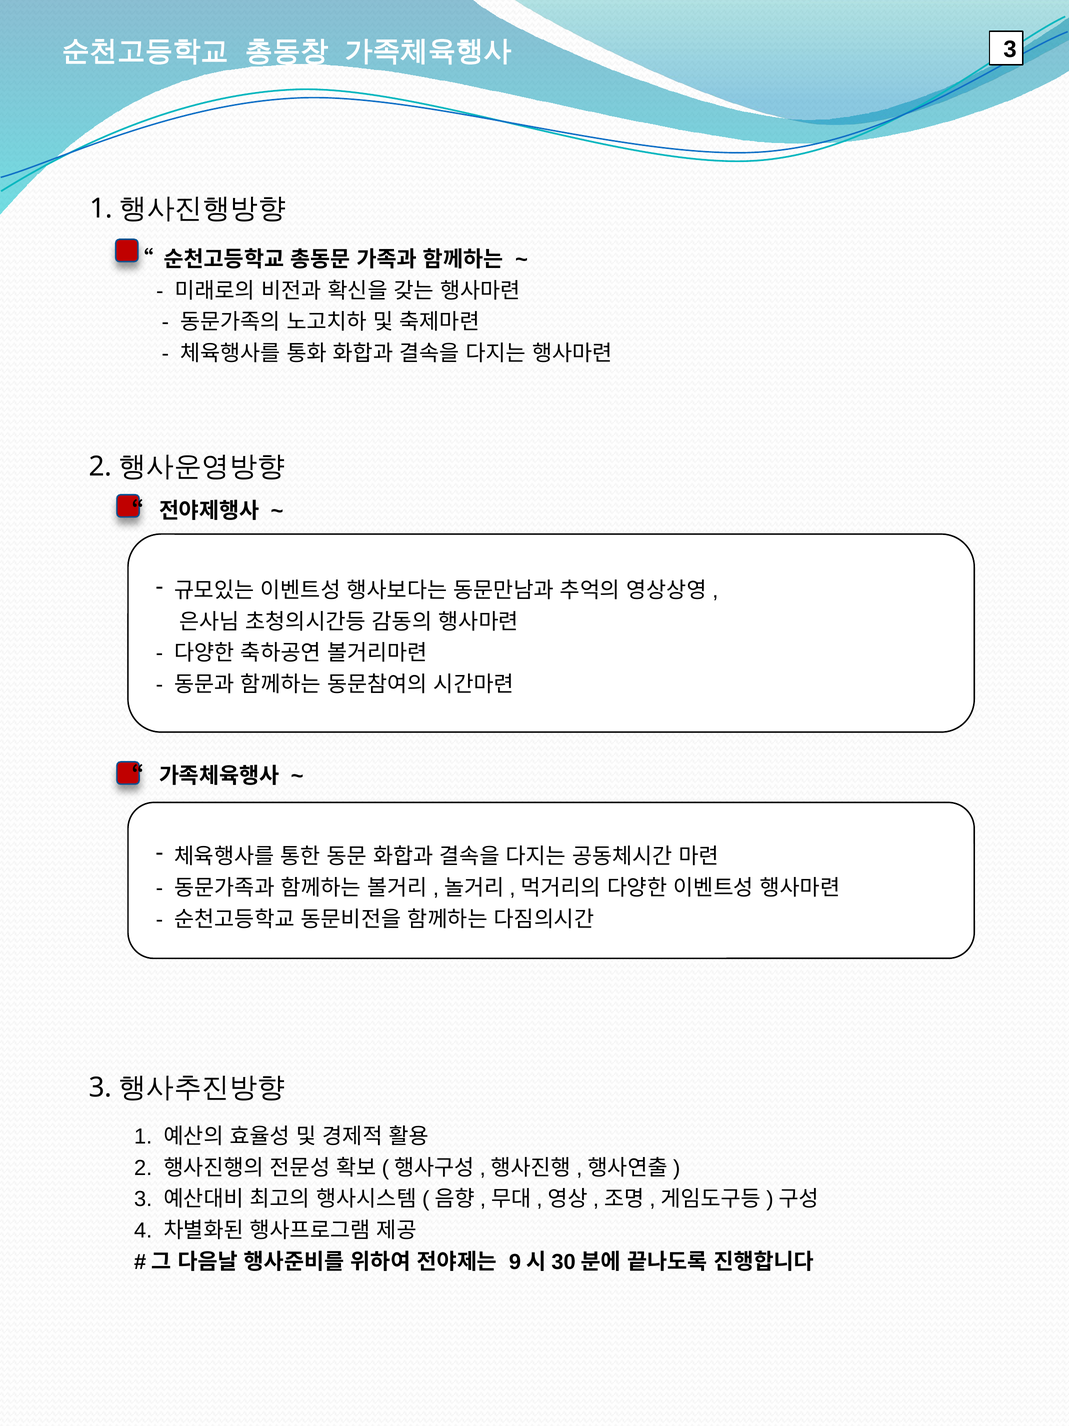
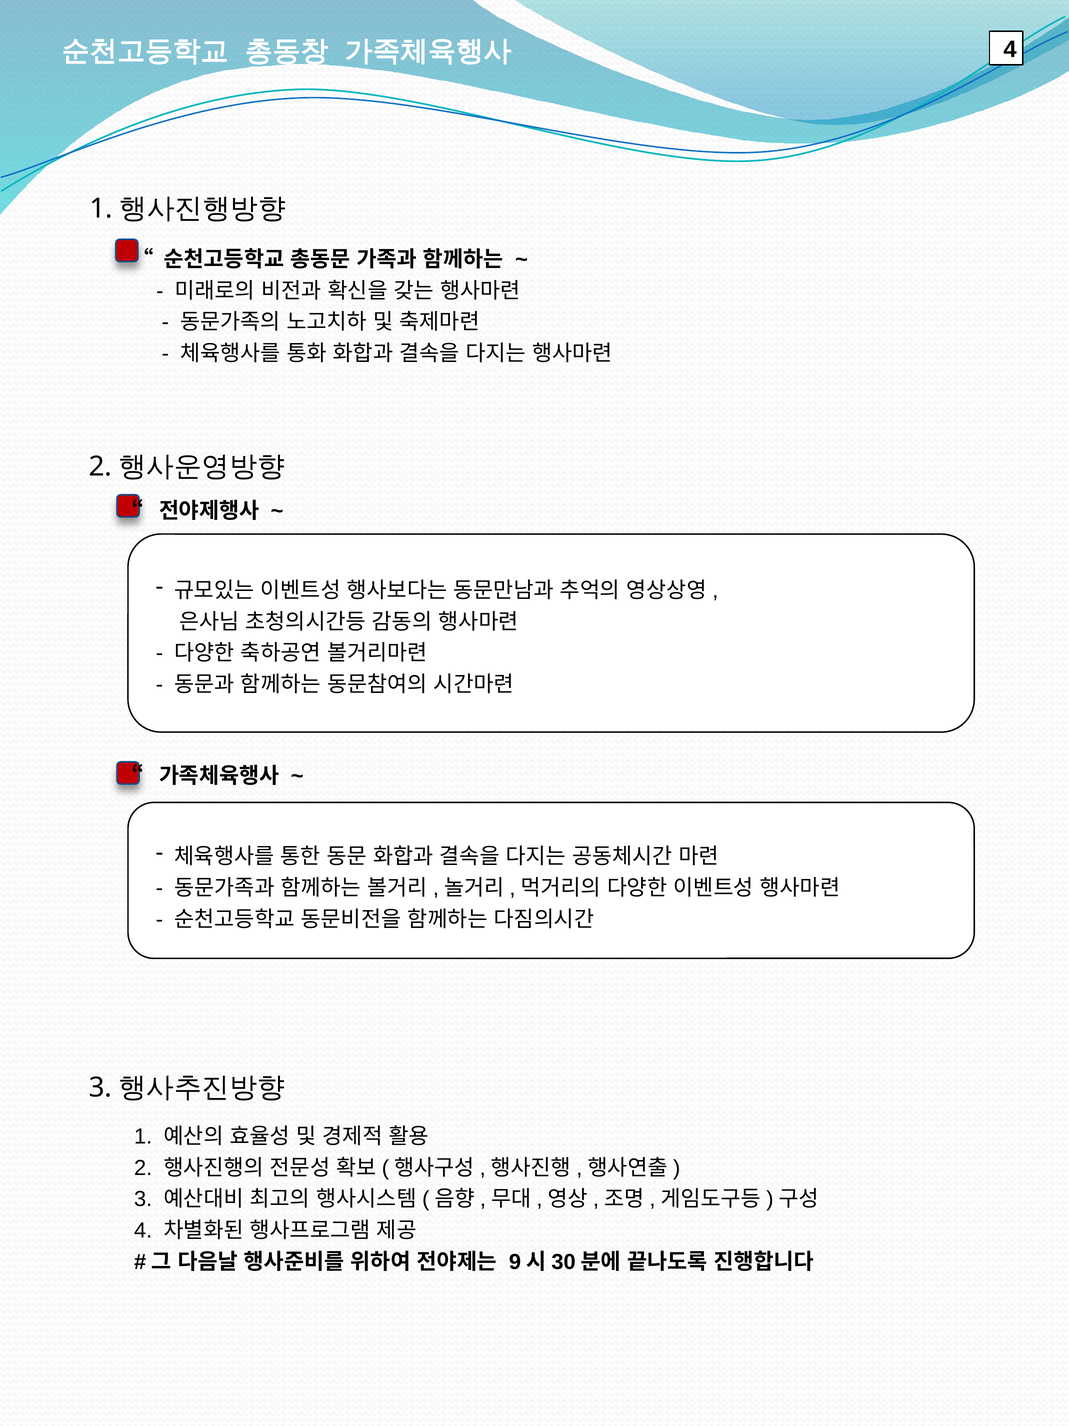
3 at (1010, 50): 3 -> 4
